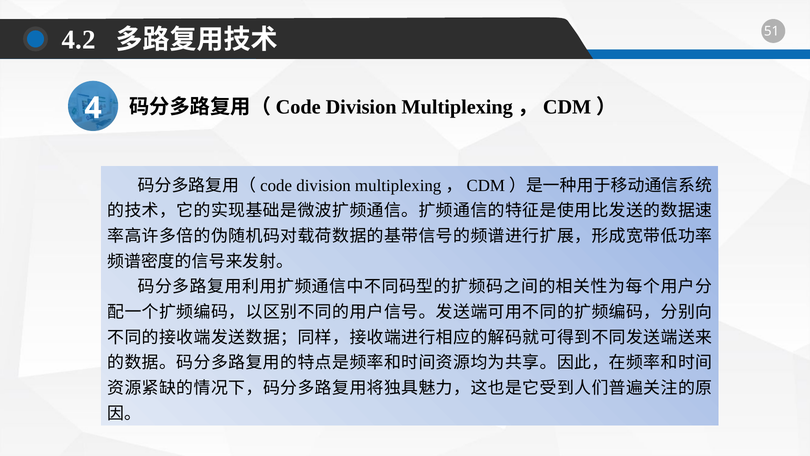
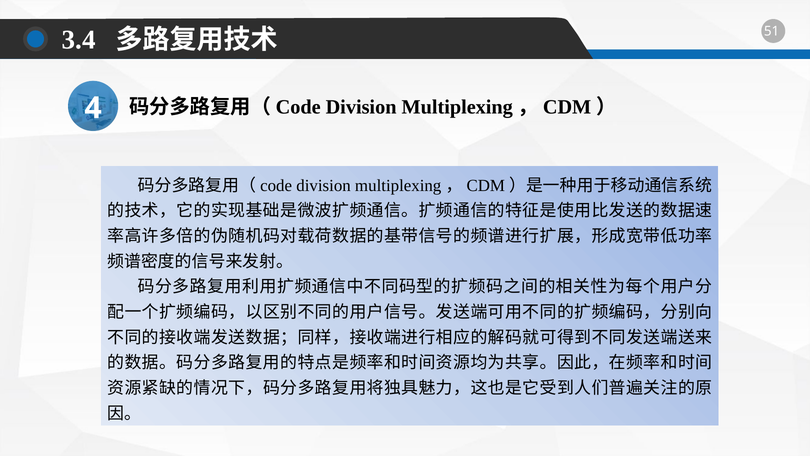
4.2: 4.2 -> 3.4
